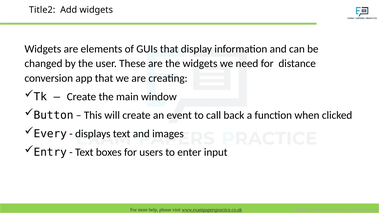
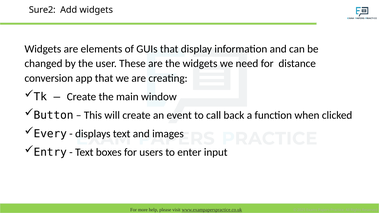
Title2: Title2 -> Sure2
